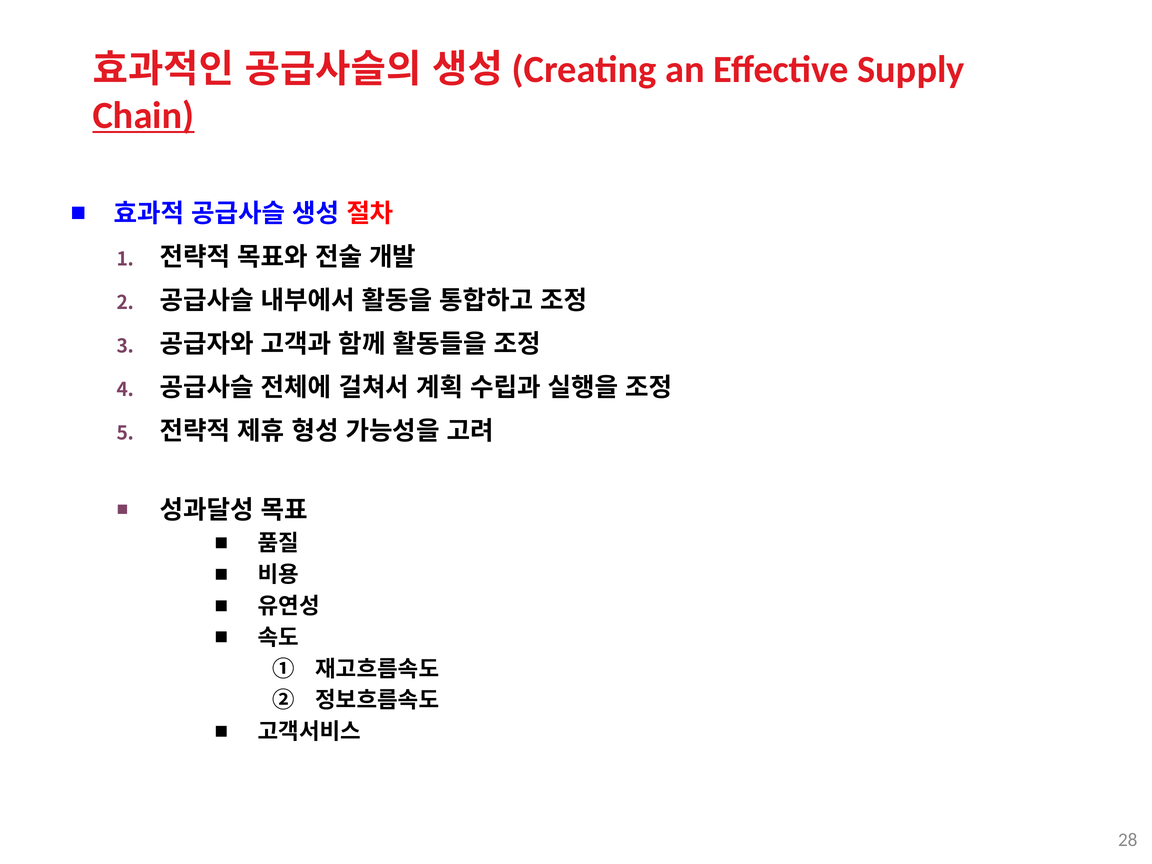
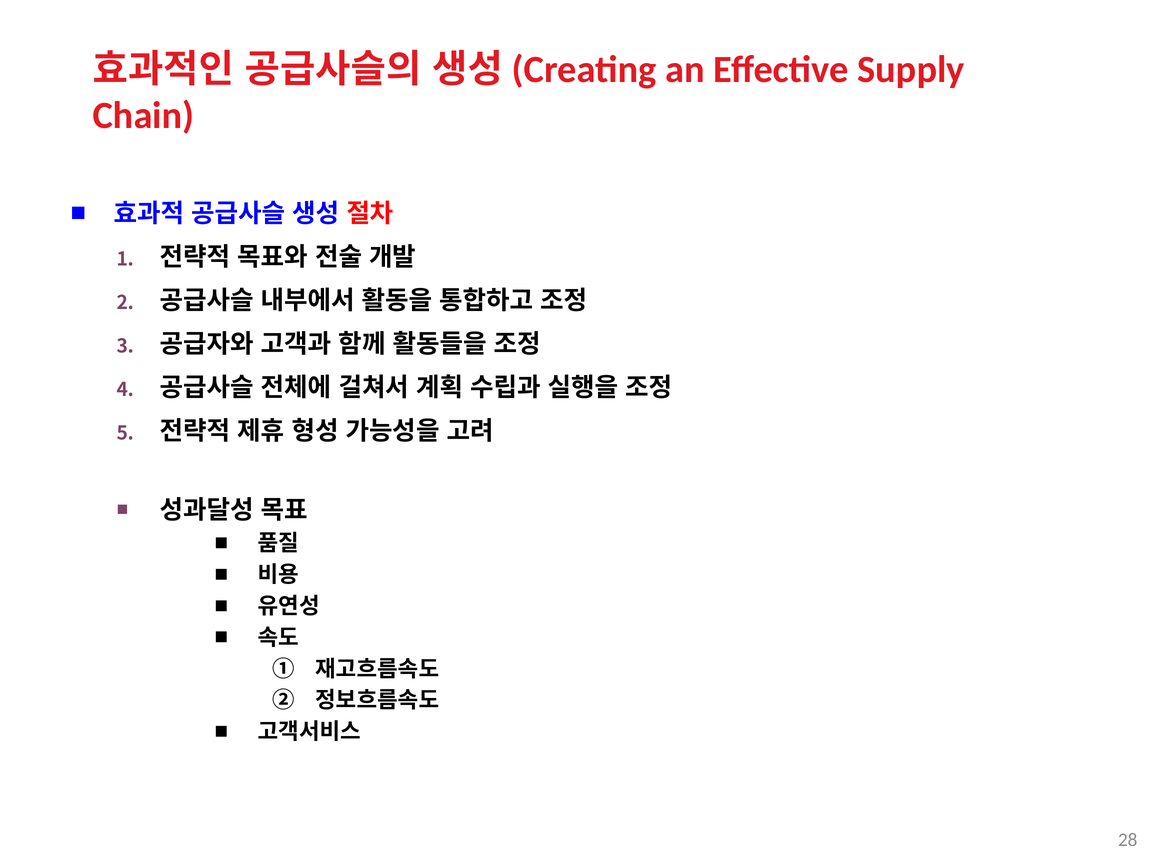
Chain underline: present -> none
